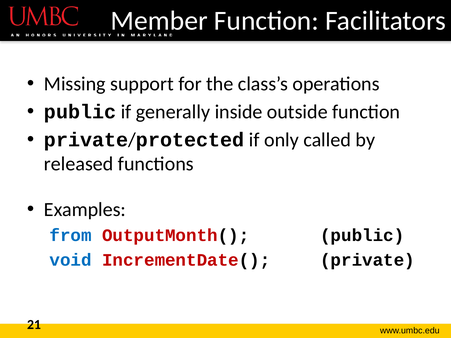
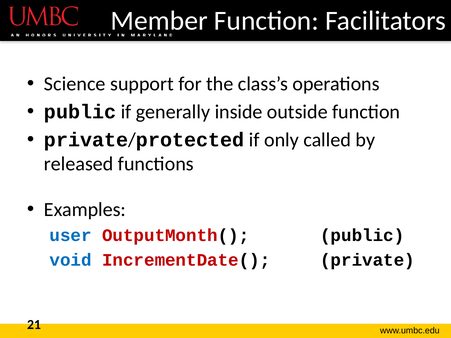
Missing: Missing -> Science
from: from -> user
